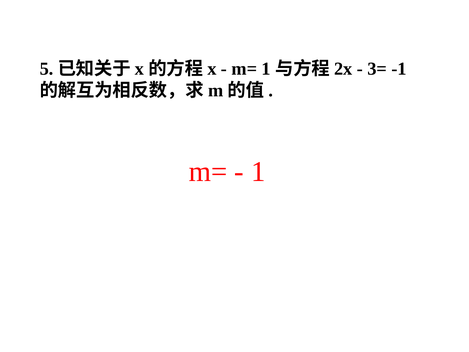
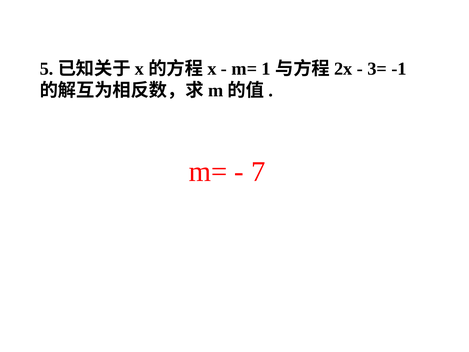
1 at (258, 171): 1 -> 7
